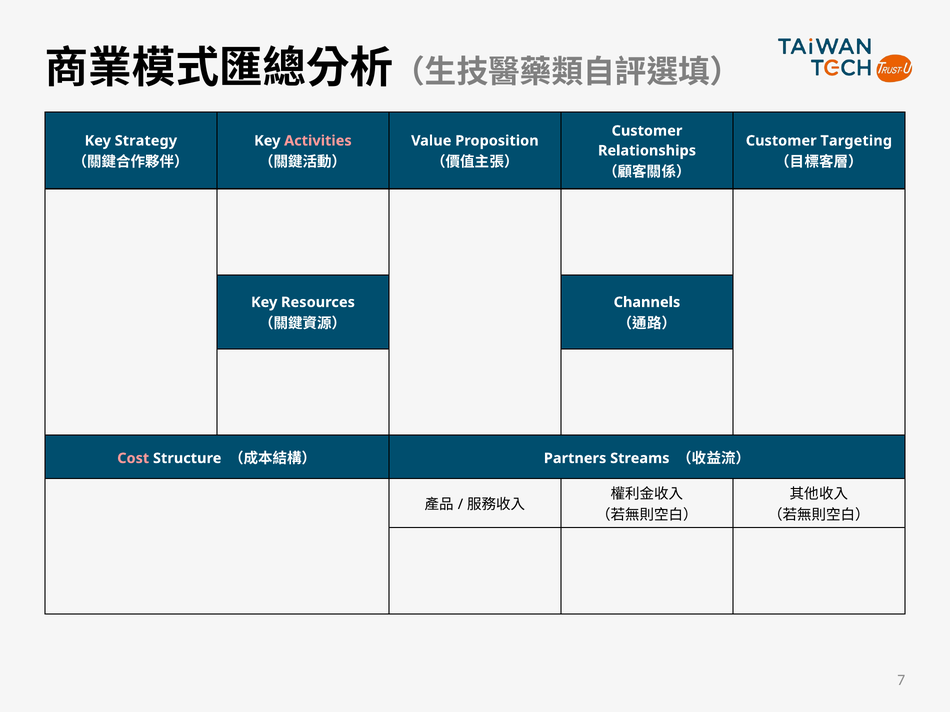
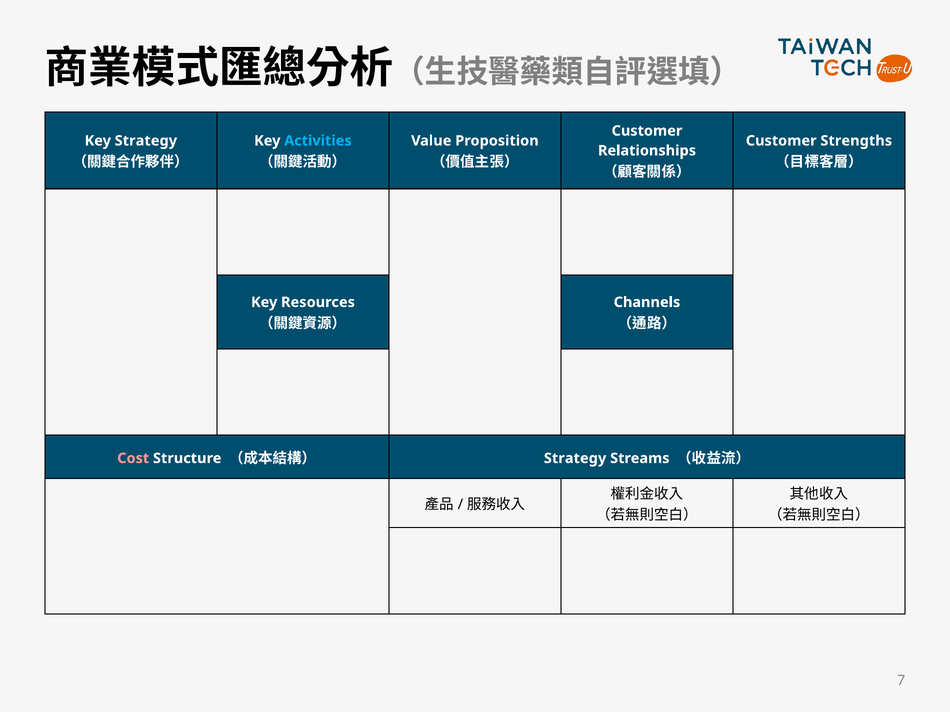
Activities colour: pink -> light blue
Targeting: Targeting -> Strengths
Partners at (575, 459): Partners -> Strategy
